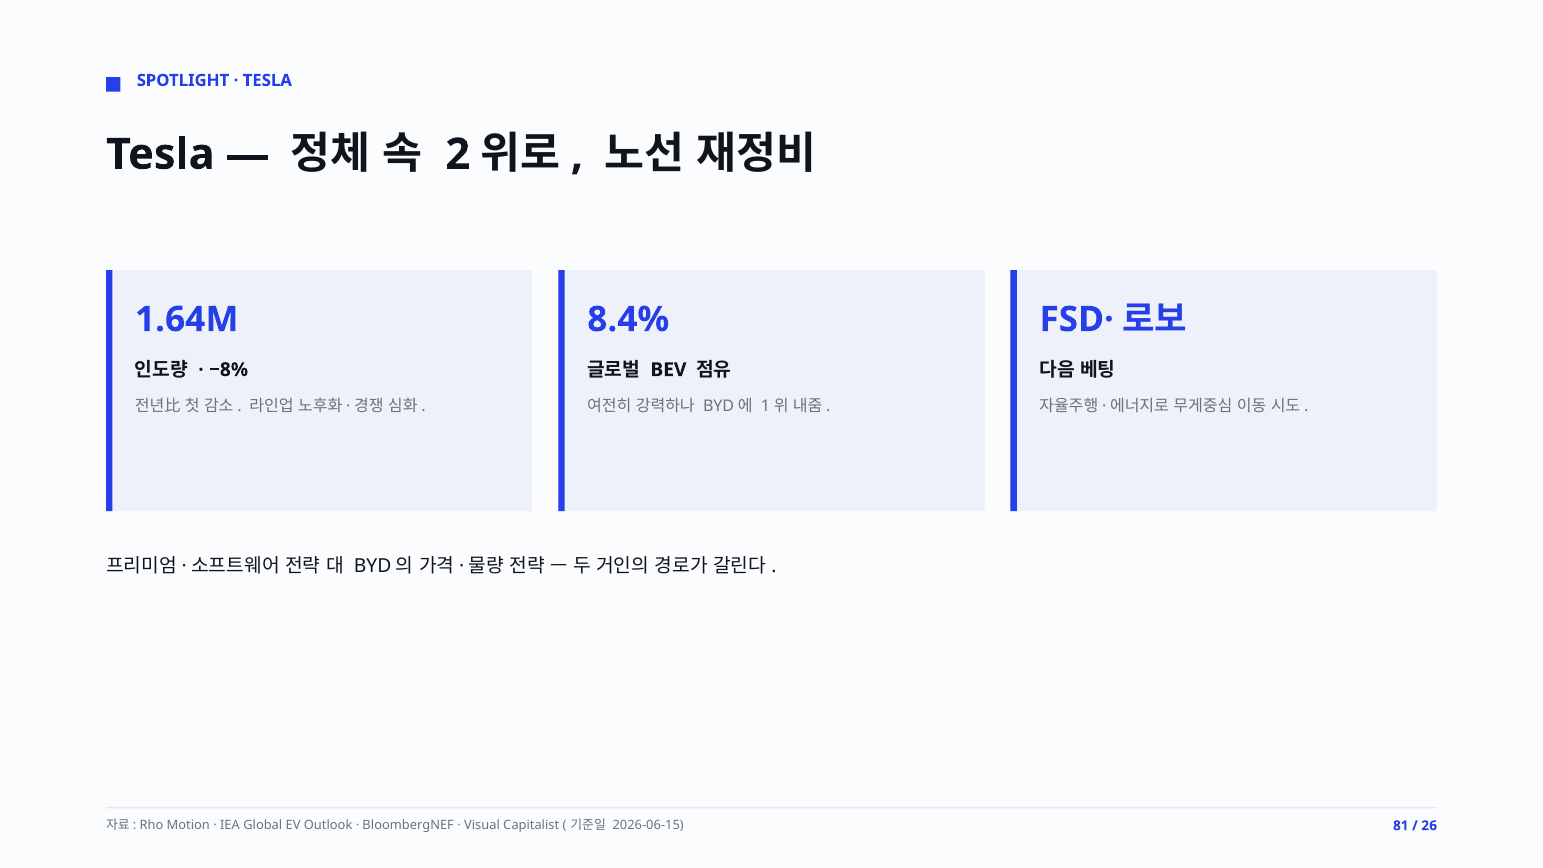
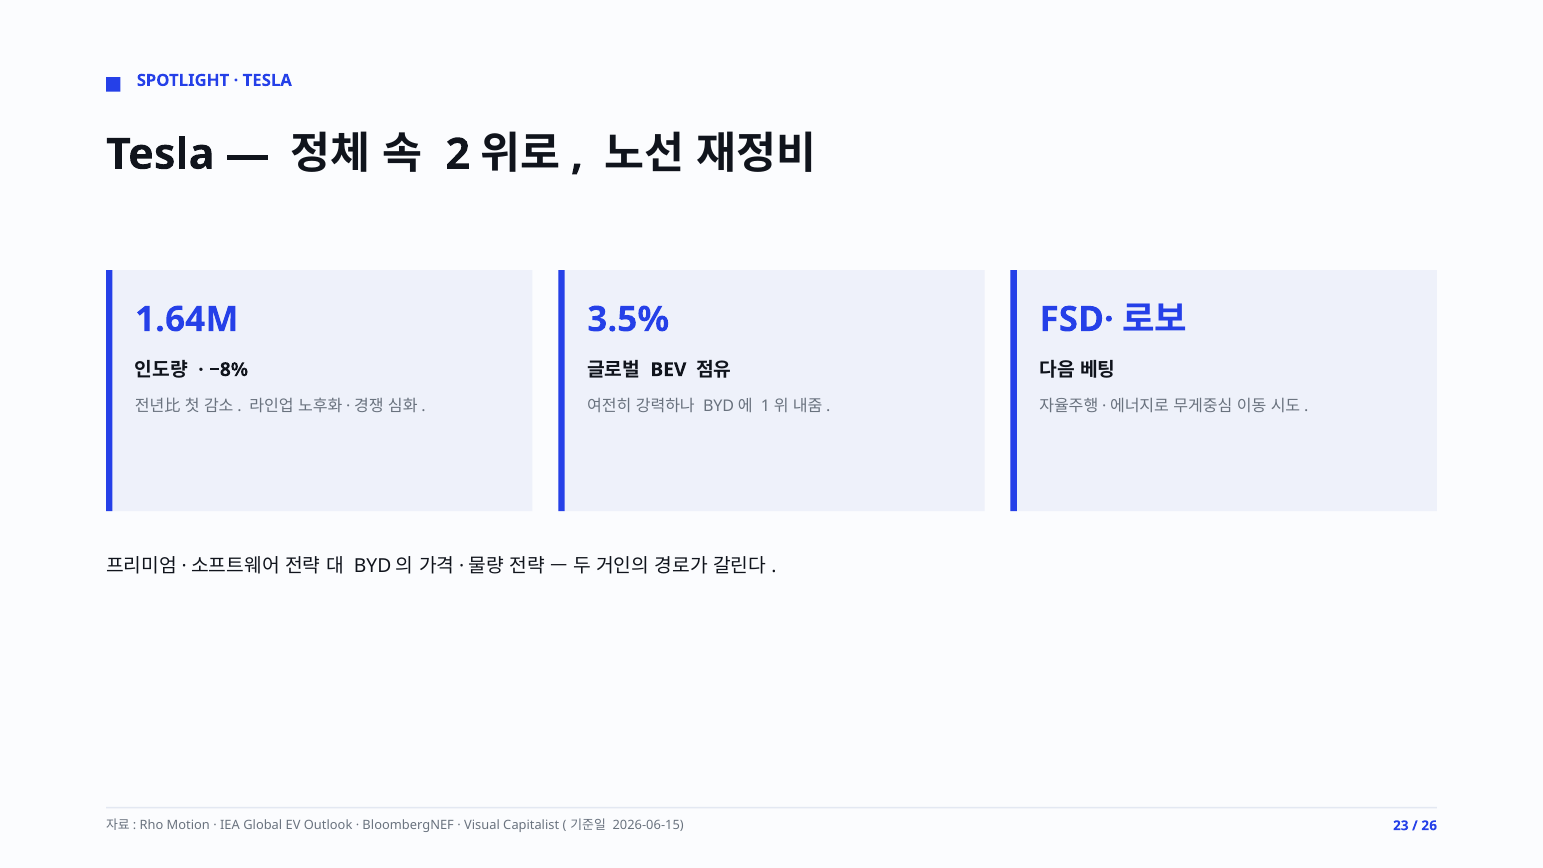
8.4%: 8.4% -> 3.5%
81: 81 -> 23
